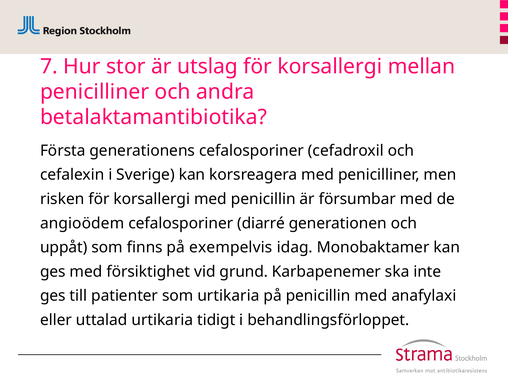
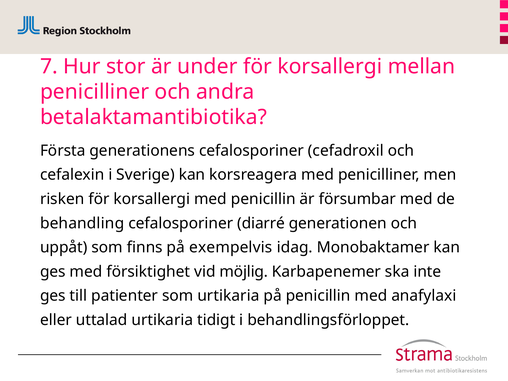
utslag: utslag -> under
angioödem: angioödem -> behandling
grund: grund -> möjlig
